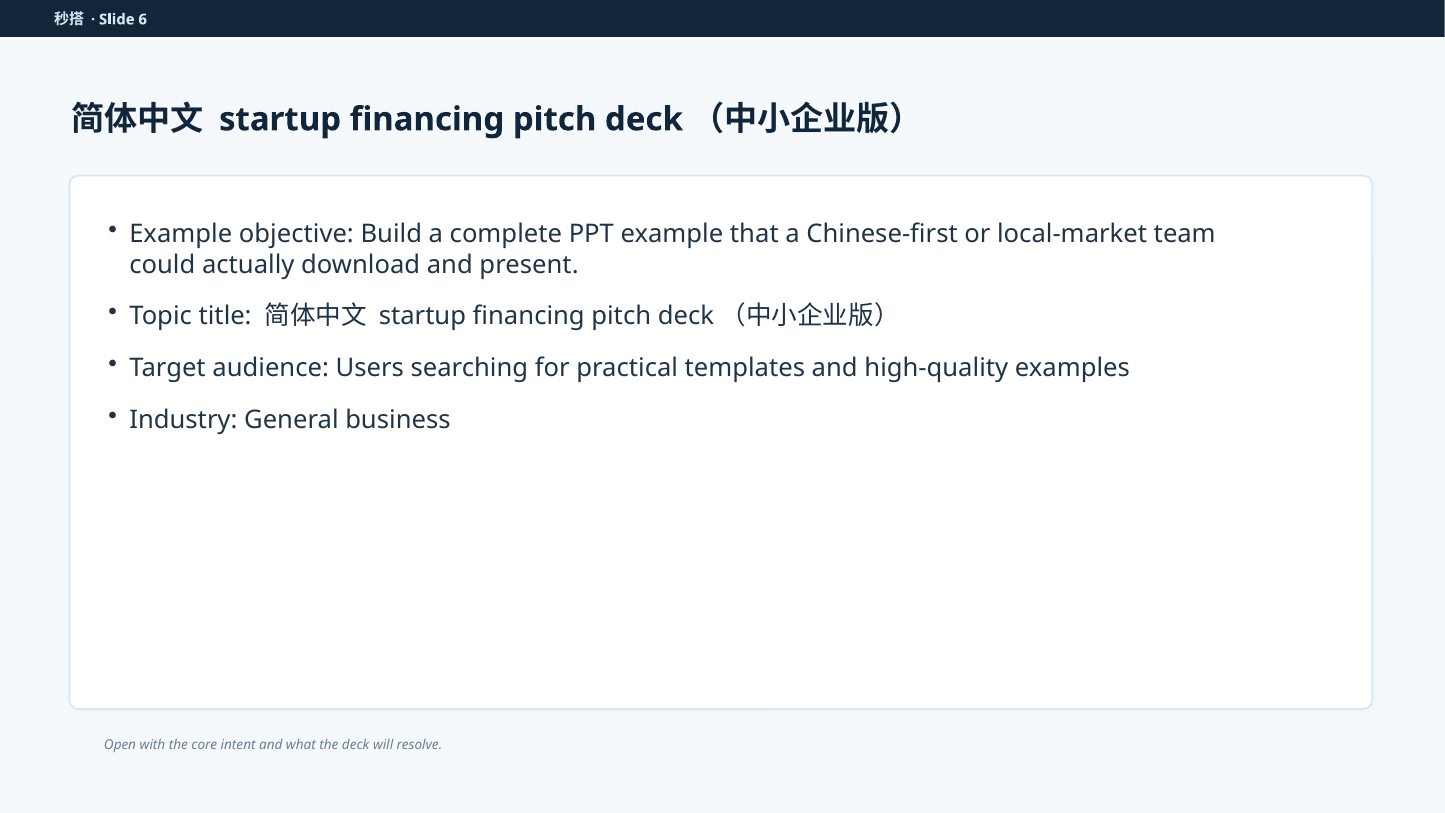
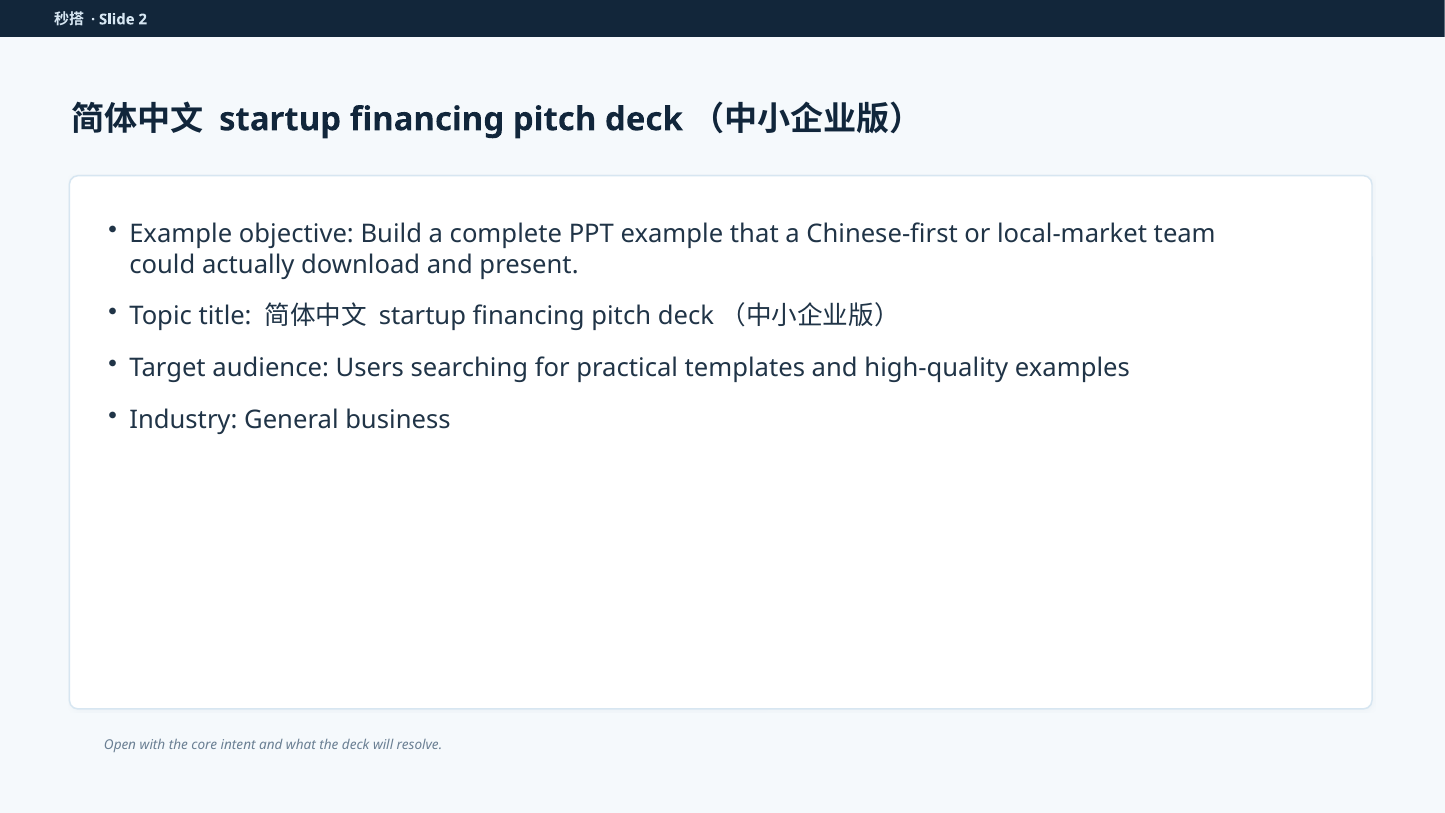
6: 6 -> 2
